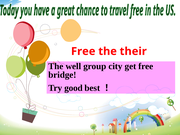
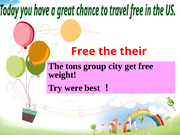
well: well -> tons
bridge: bridge -> weight
good: good -> were
